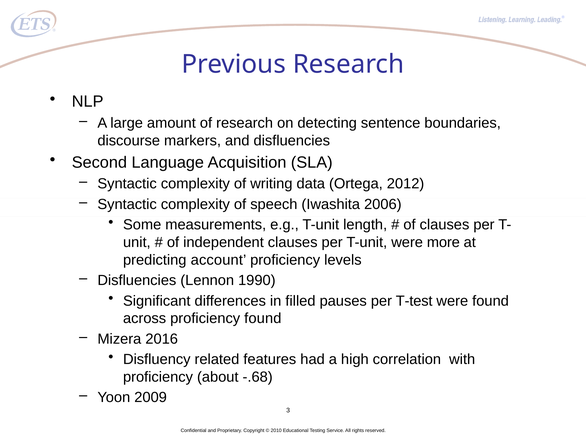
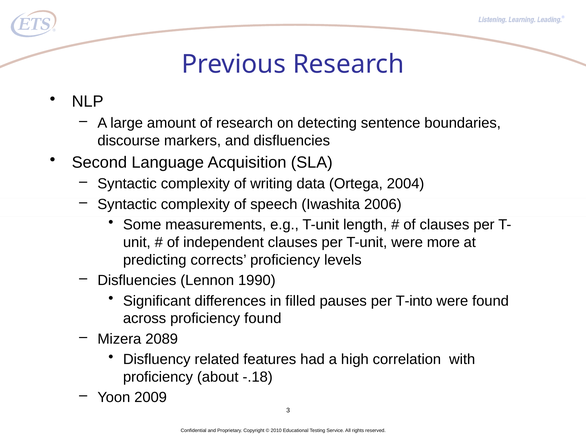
2012: 2012 -> 2004
account: account -> corrects
T-test: T-test -> T-into
2016: 2016 -> 2089
-.68: -.68 -> -.18
